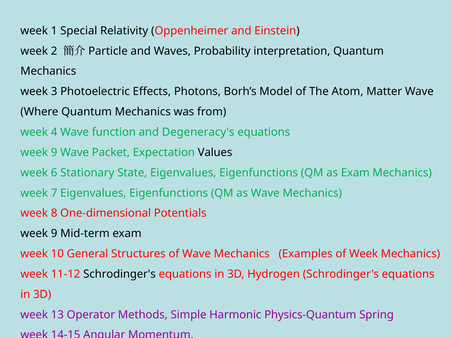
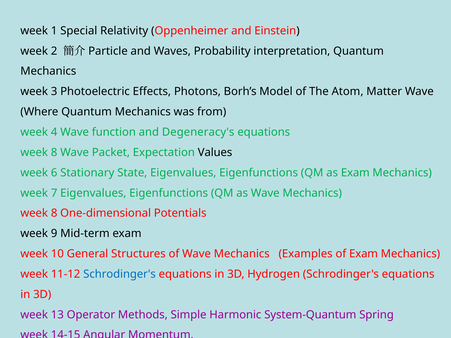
9 at (54, 153): 9 -> 8
of Week: Week -> Exam
Schrodinger's at (120, 274) colour: black -> blue
Physics-Quantum: Physics-Quantum -> System-Quantum
